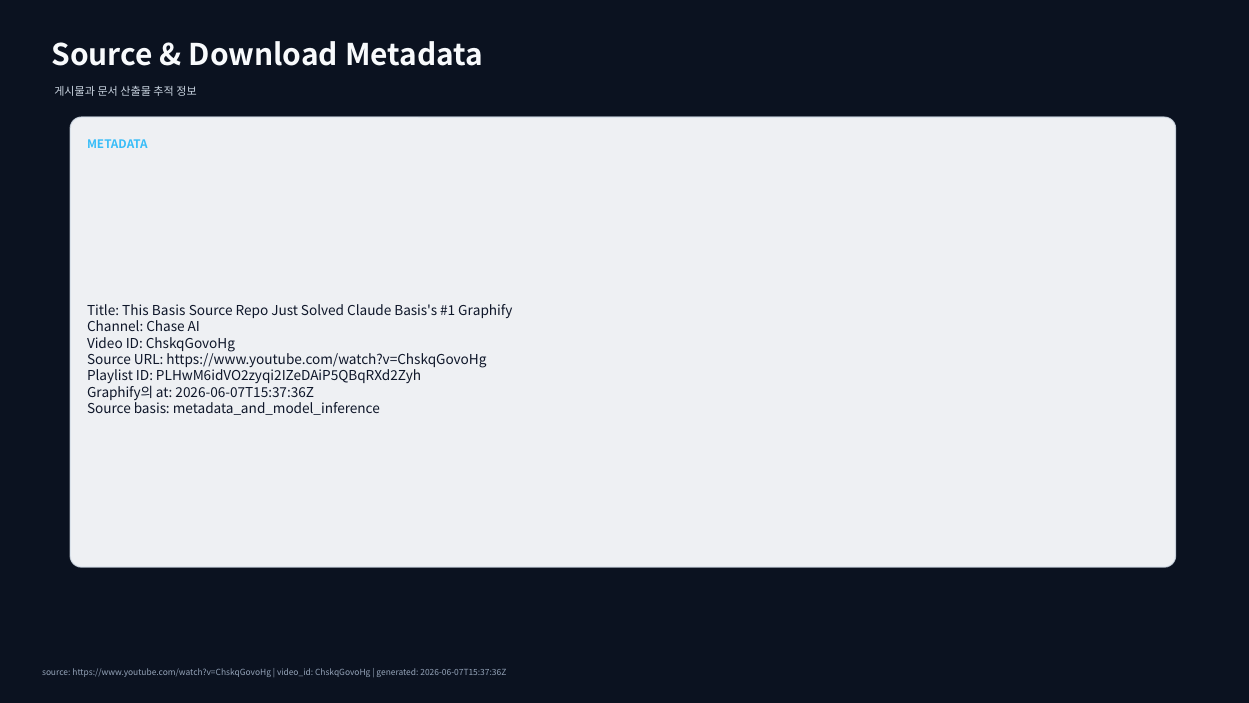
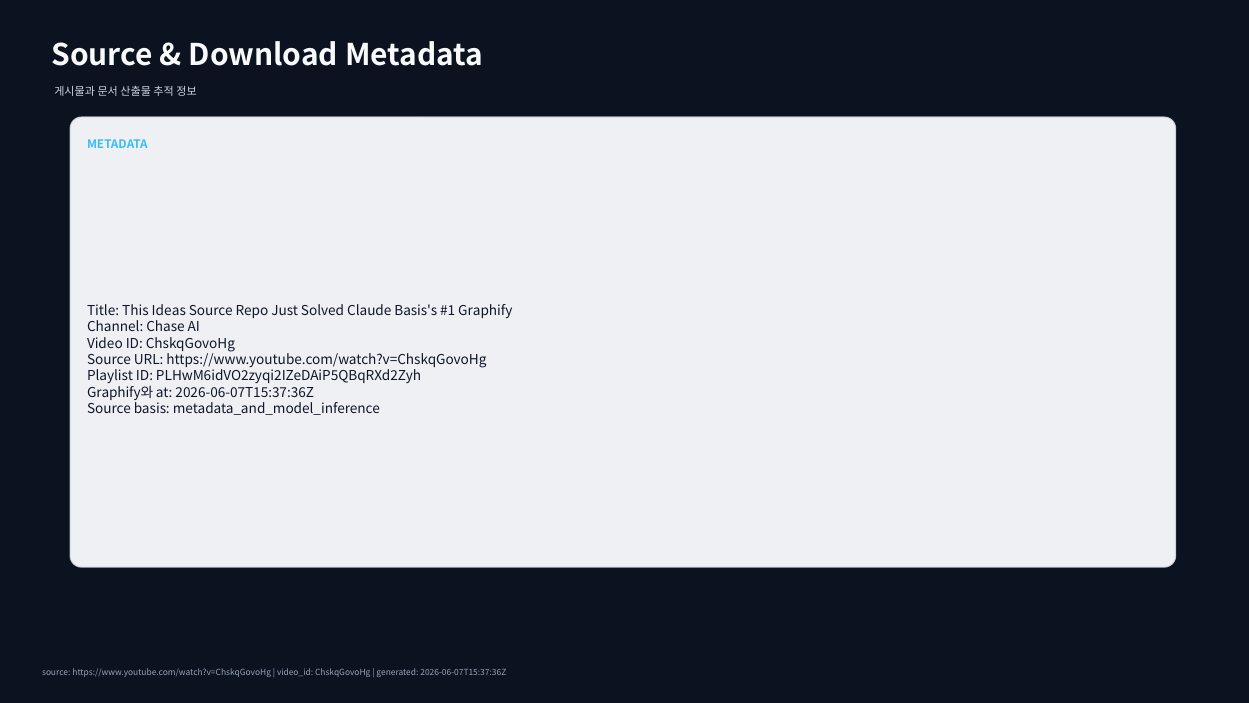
This Basis: Basis -> Ideas
Graphify의: Graphify의 -> Graphify와
